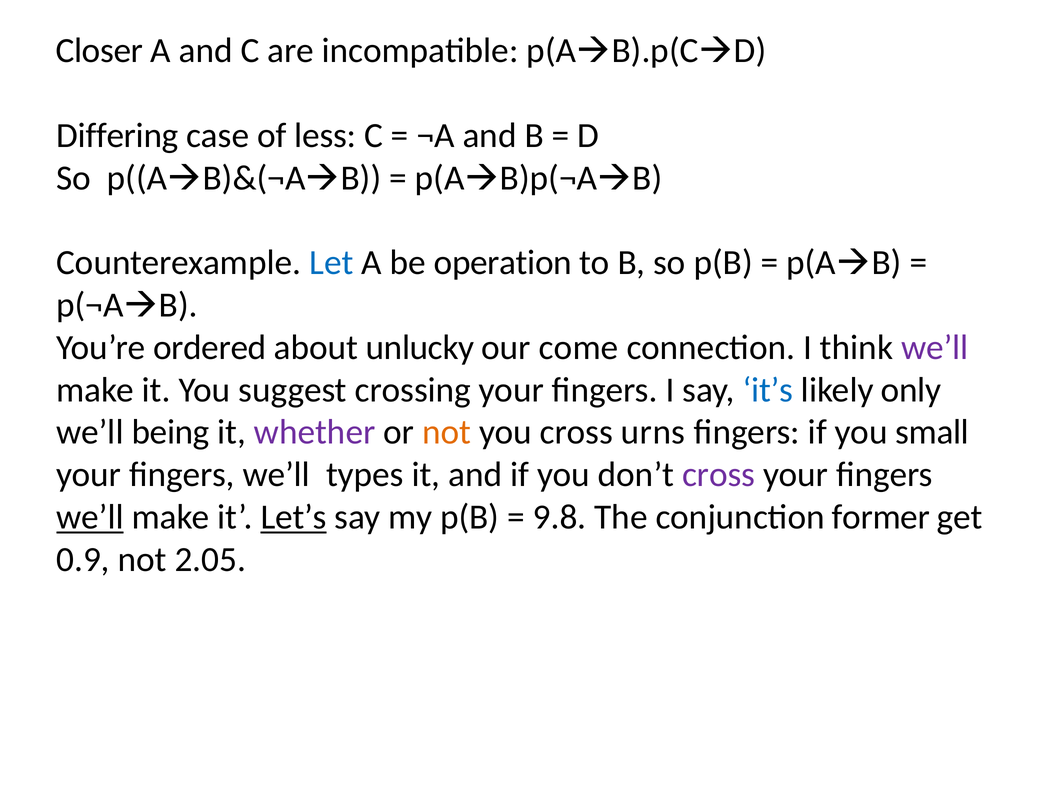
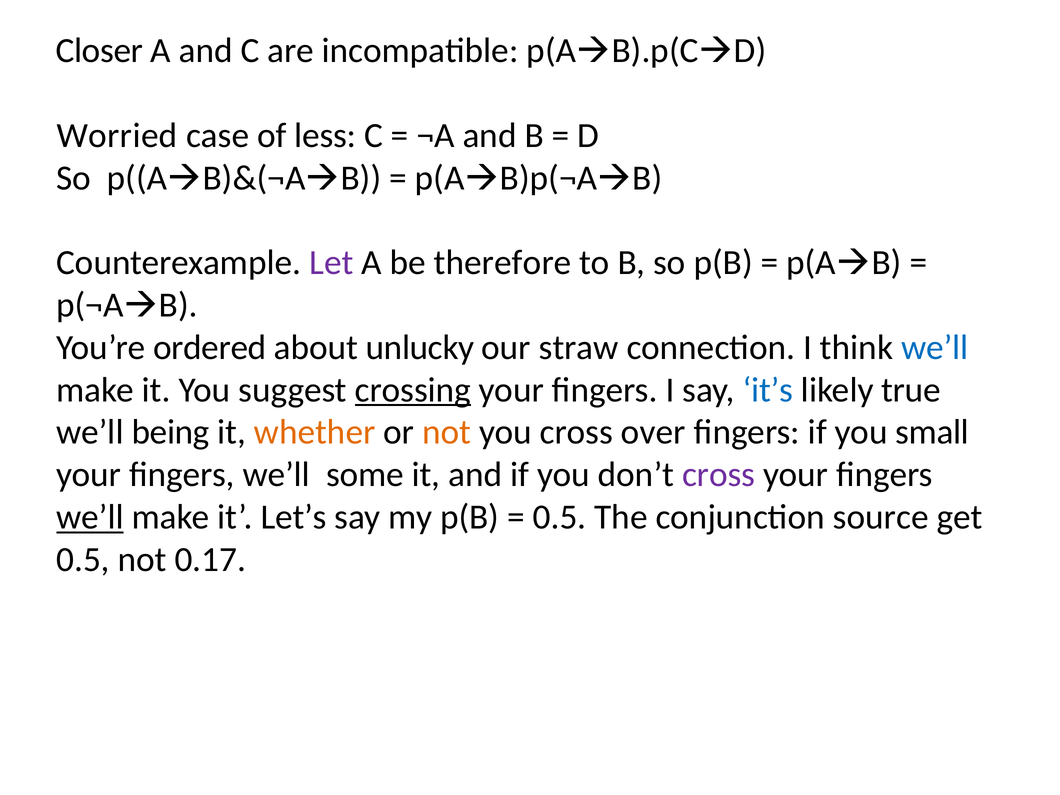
Differing: Differing -> Worried
Let colour: blue -> purple
operation: operation -> therefore
come: come -> straw
we’ll at (935, 348) colour: purple -> blue
crossing underline: none -> present
only: only -> true
whether colour: purple -> orange
urns: urns -> over
types: types -> some
Let’s underline: present -> none
9.8 at (560, 517): 9.8 -> 0.5
former: former -> source
0.9 at (83, 560): 0.9 -> 0.5
2.05: 2.05 -> 0.17
